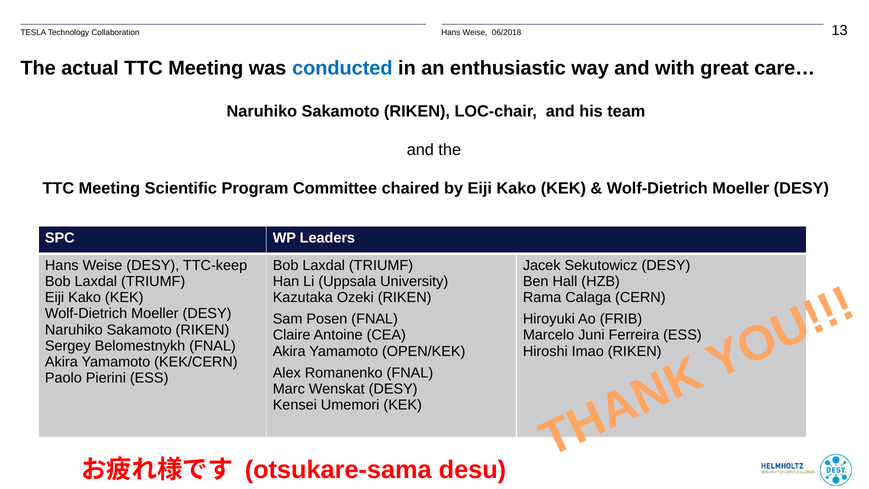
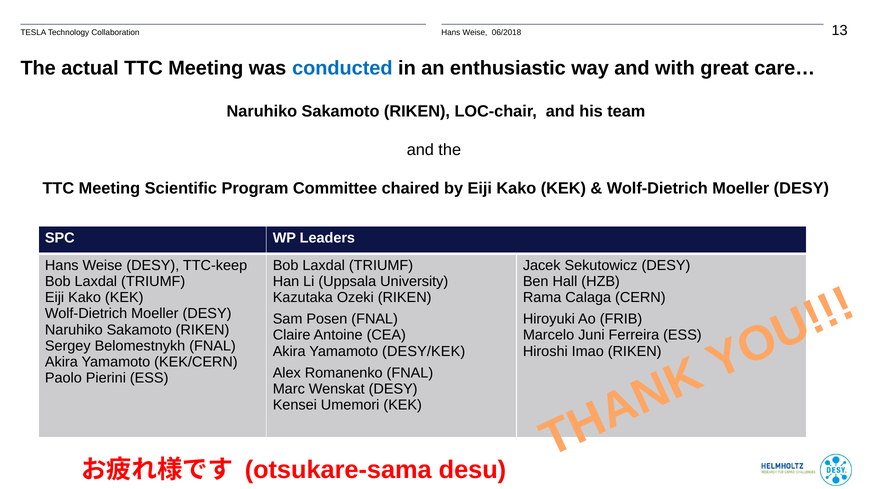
OPEN/KEK: OPEN/KEK -> DESY/KEK
